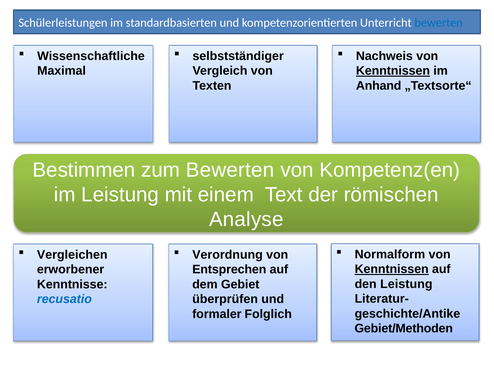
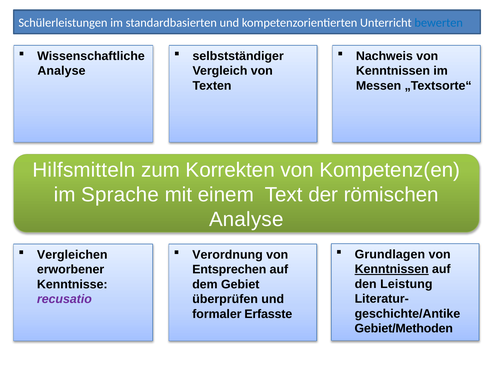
Maximal at (62, 71): Maximal -> Analyse
Kenntnissen at (393, 71) underline: present -> none
Anhand: Anhand -> Messen
Bestimmen: Bestimmen -> Hilfsmitteln
zum Bewerten: Bewerten -> Korrekten
im Leistung: Leistung -> Sprache
Normalform: Normalform -> Grundlagen
recusatio colour: blue -> purple
Folglich: Folglich -> Erfasste
